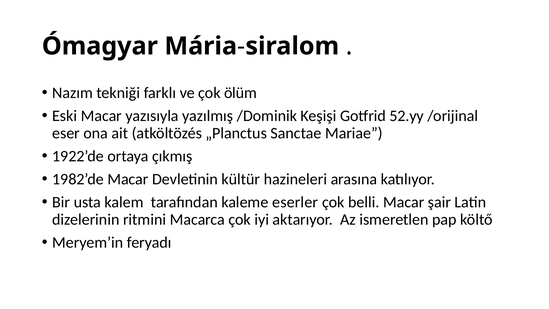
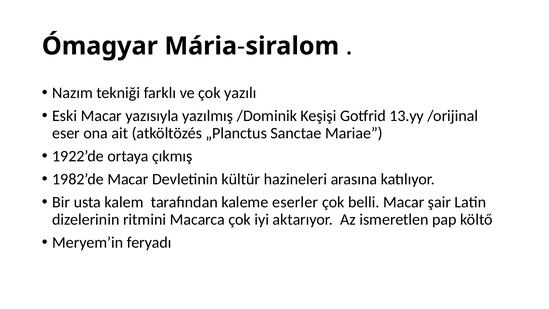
ölüm: ölüm -> yazılı
52.yy: 52.yy -> 13.yy
